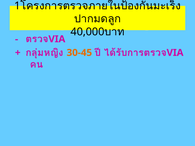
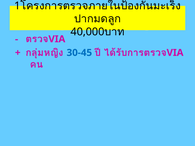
30-45 colour: orange -> blue
